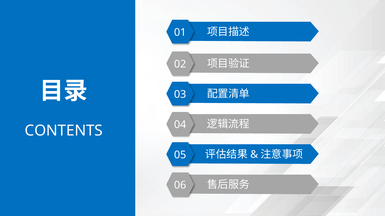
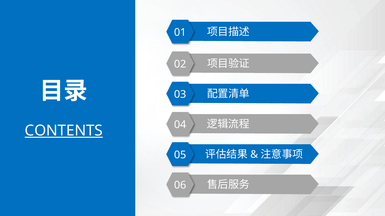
CONTENTS underline: none -> present
